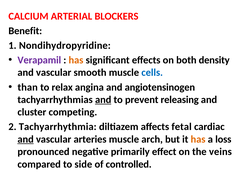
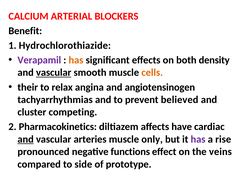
Nondihydropyridine: Nondihydropyridine -> Hydrochlorothiazide
vascular at (54, 72) underline: none -> present
cells colour: blue -> orange
than: than -> their
and at (103, 100) underline: present -> none
releasing: releasing -> believed
Tachyarrhythmia: Tachyarrhythmia -> Pharmacokinetics
fetal: fetal -> have
arch: arch -> only
has at (198, 139) colour: orange -> purple
loss: loss -> rise
primarily: primarily -> functions
controlled: controlled -> prototype
